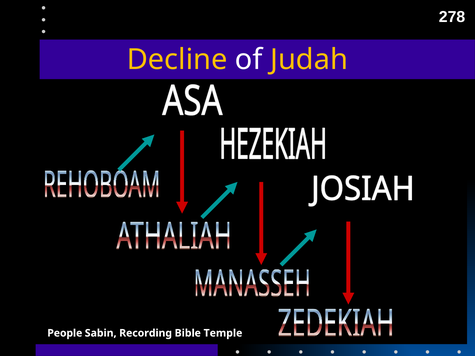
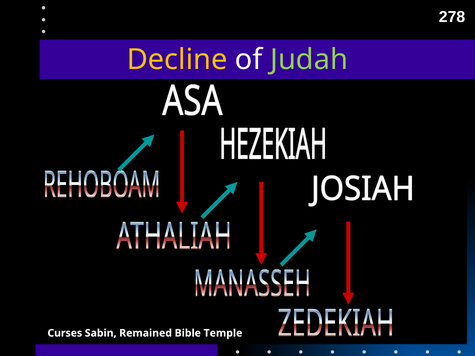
Judah colour: yellow -> light green
People: People -> Curses
Recording: Recording -> Remained
